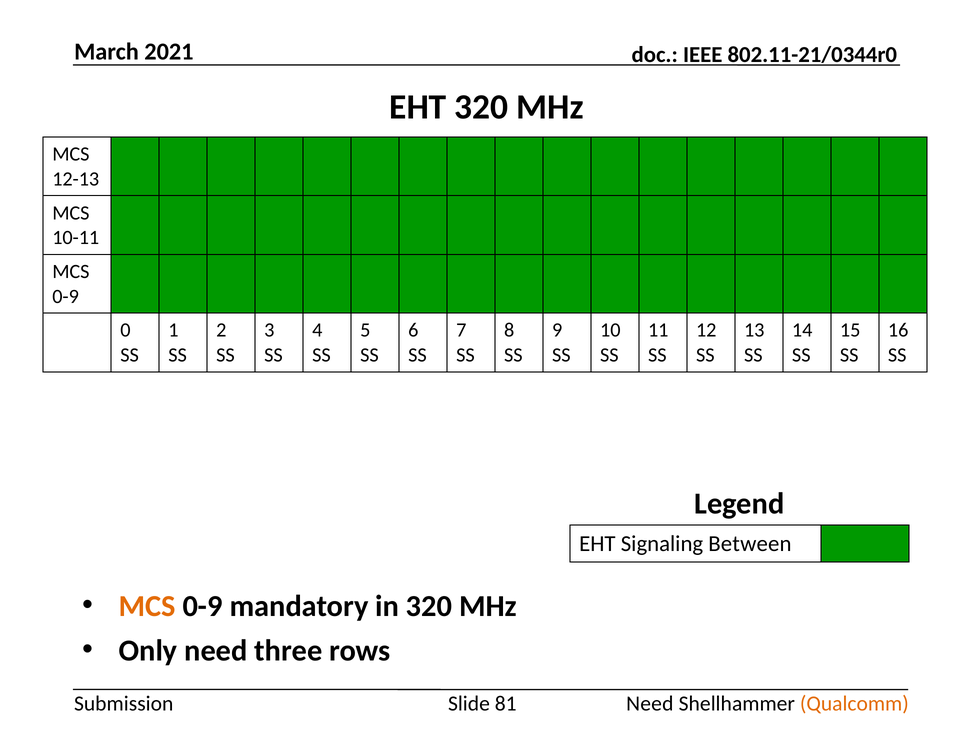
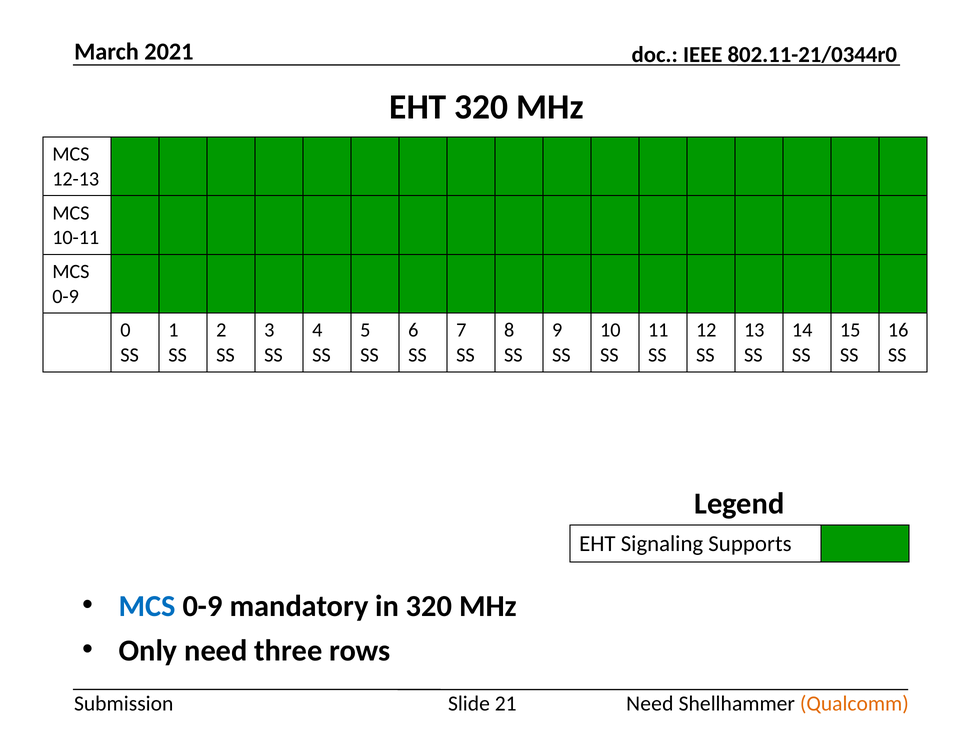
Between: Between -> Supports
MCS at (147, 606) colour: orange -> blue
81: 81 -> 21
